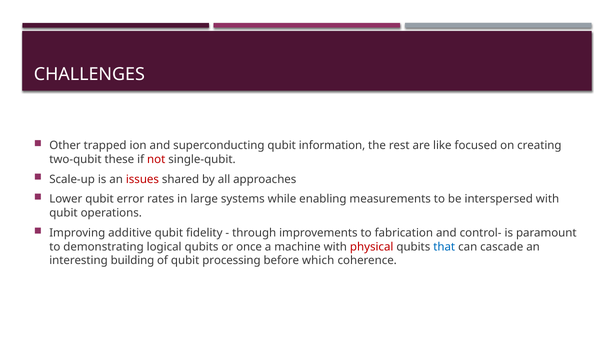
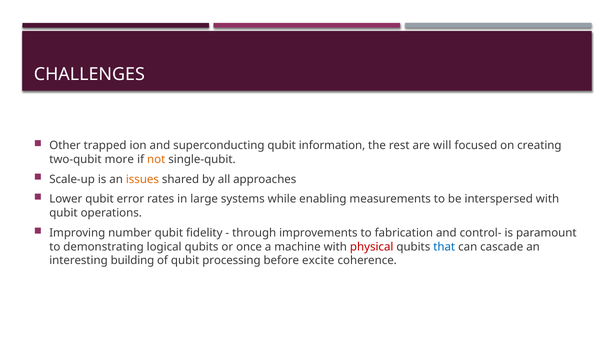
like: like -> will
these: these -> more
not colour: red -> orange
issues colour: red -> orange
additive: additive -> number
which: which -> excite
